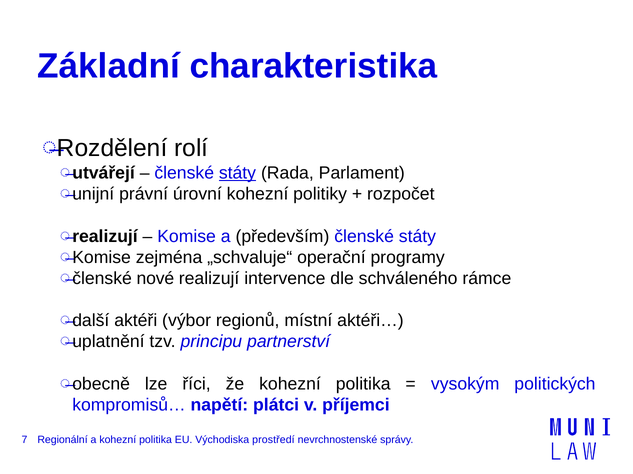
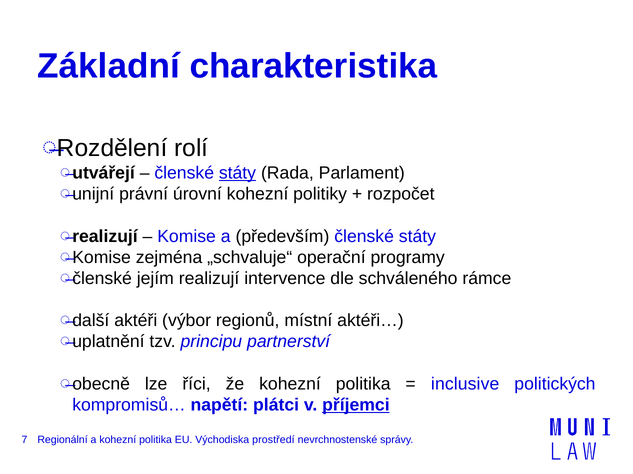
nové: nové -> jejím
vysokým: vysokým -> inclusive
příjemci underline: none -> present
